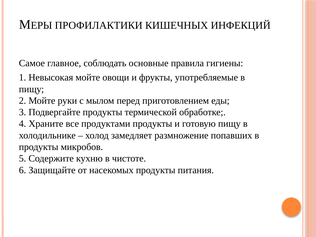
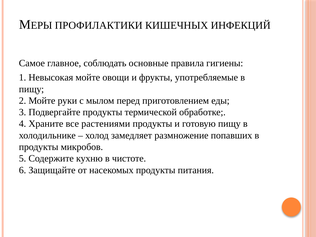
продуктами: продуктами -> растениями
